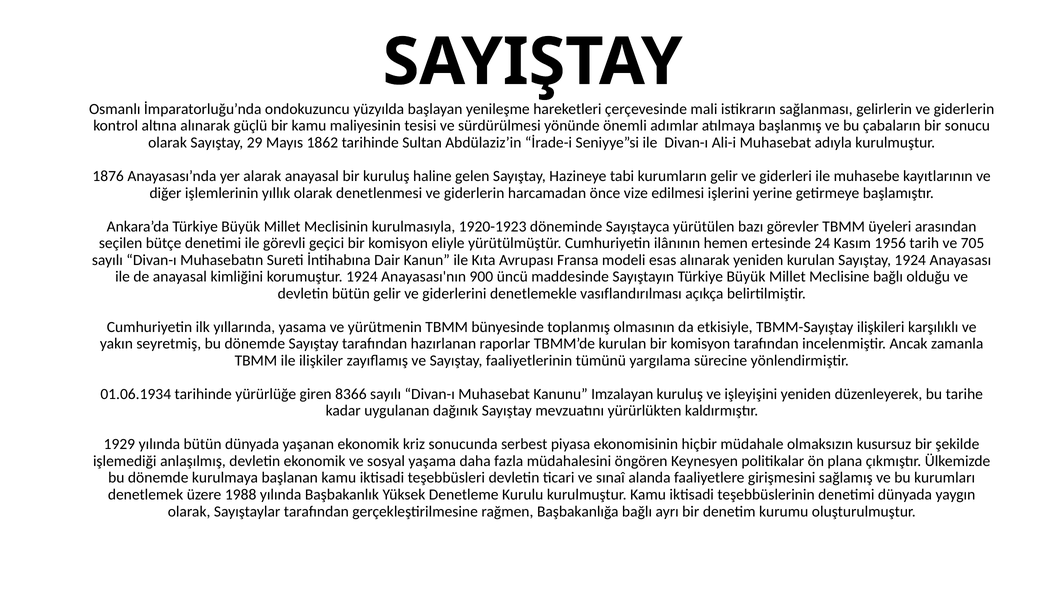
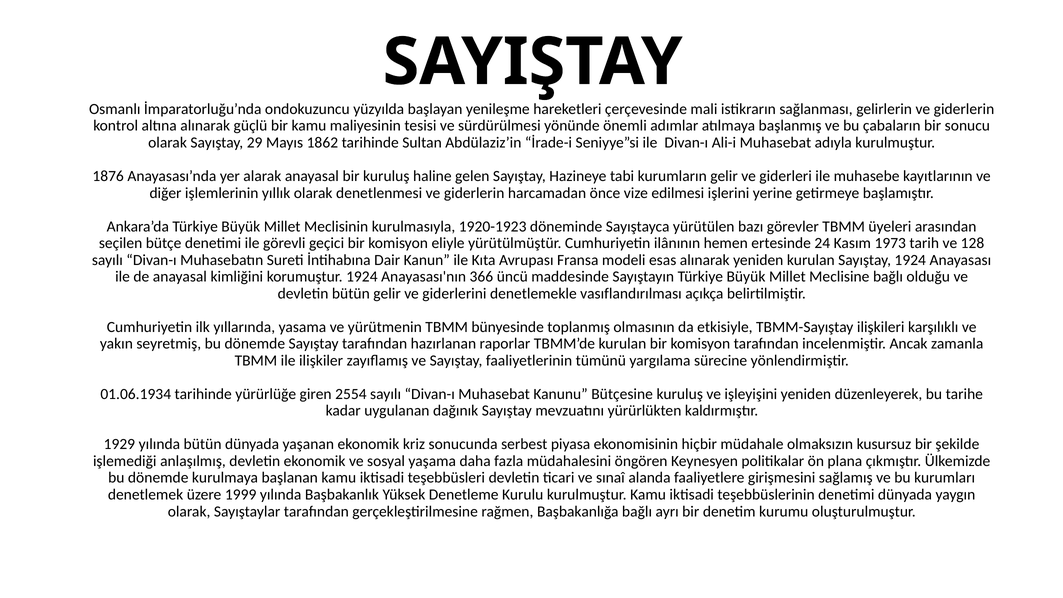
1956: 1956 -> 1973
705: 705 -> 128
900: 900 -> 366
8366: 8366 -> 2554
Imzalayan: Imzalayan -> Bütçesine
1988: 1988 -> 1999
